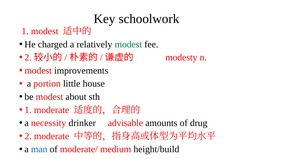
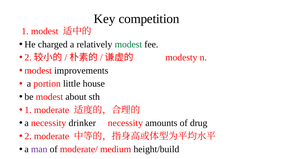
schoolwork: schoolwork -> competition
drinker advisable: advisable -> necessity
man colour: blue -> purple
